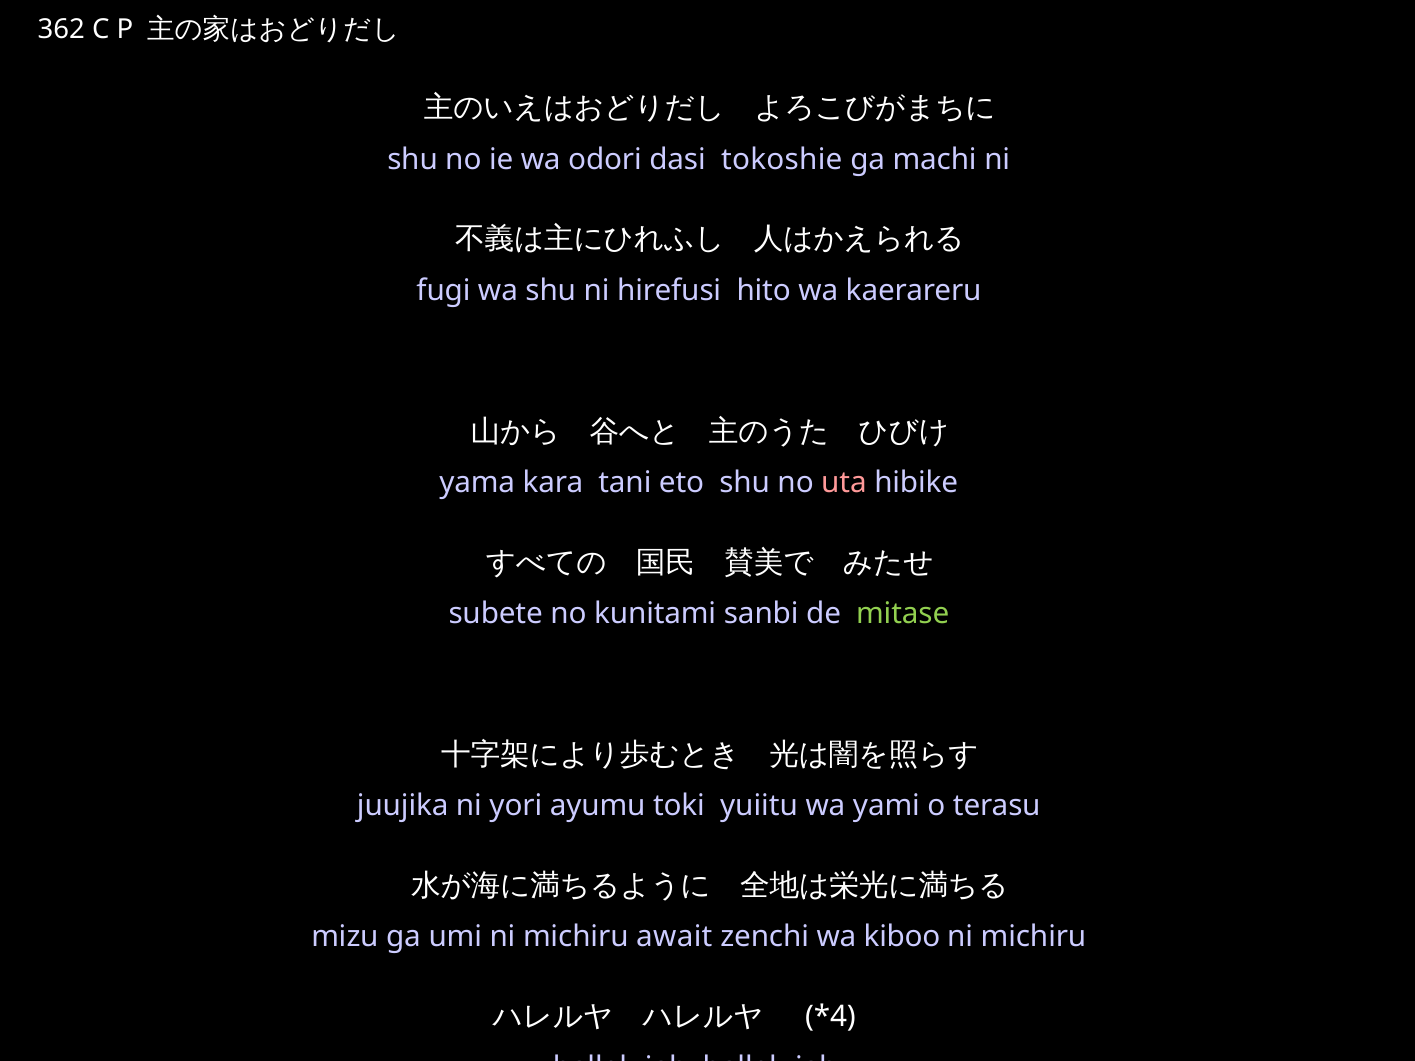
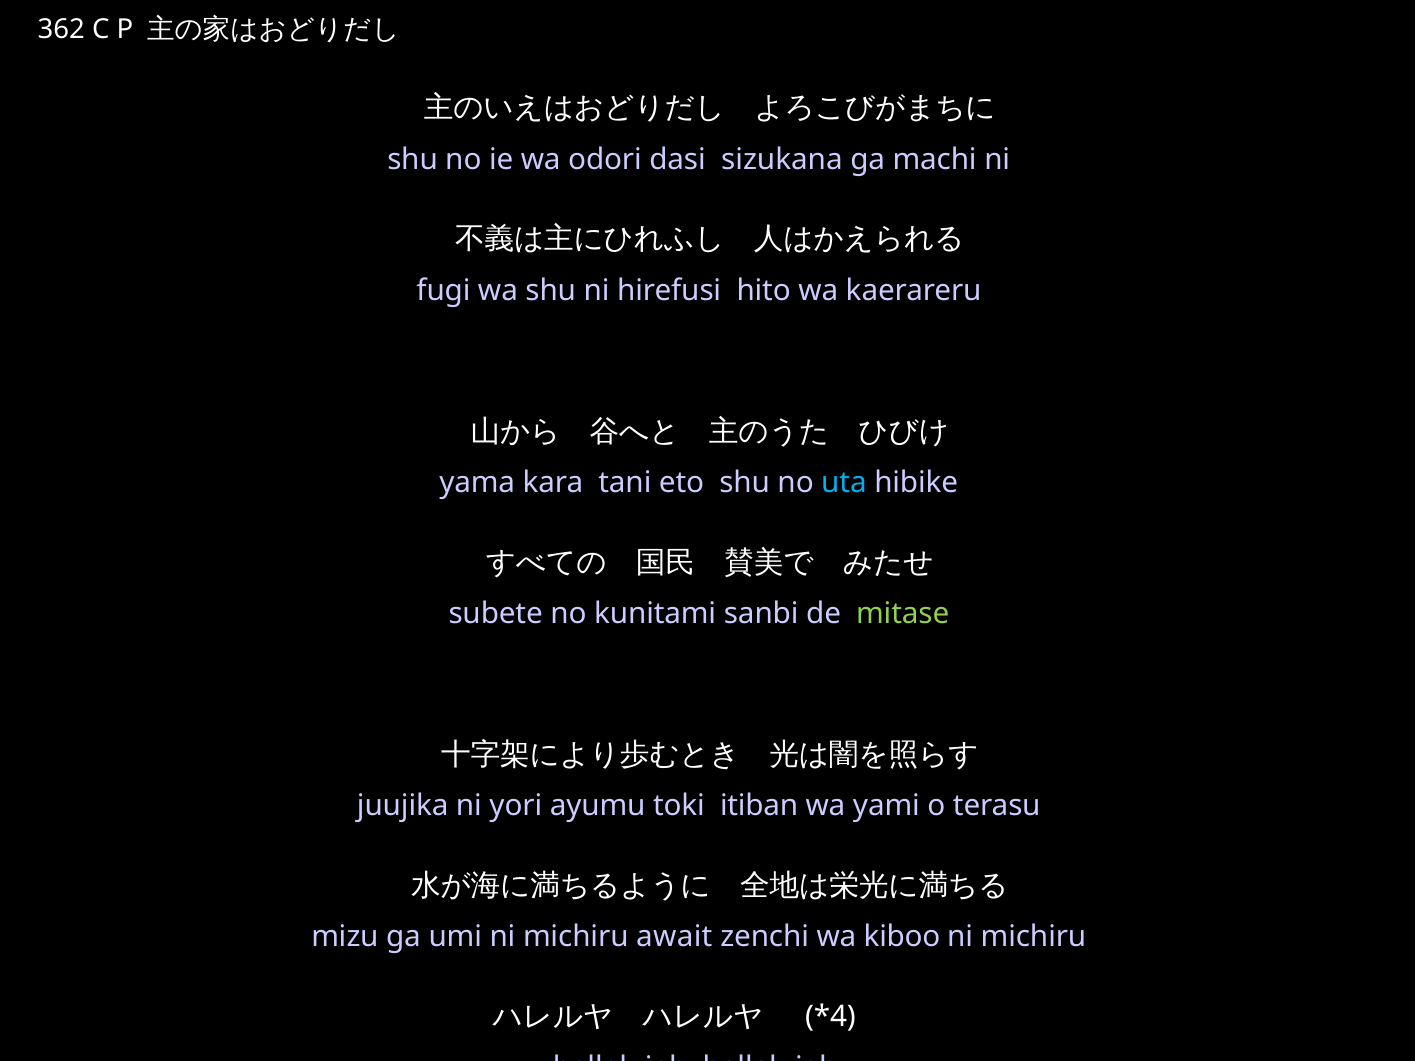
tokoshie: tokoshie -> sizukana
uta colour: pink -> light blue
yuiitu: yuiitu -> itiban
